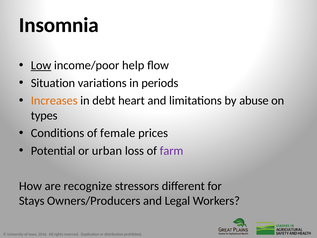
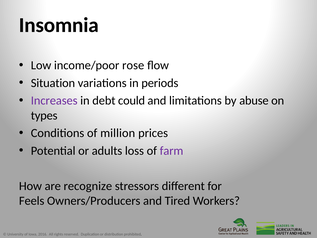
Low underline: present -> none
help: help -> rose
Increases colour: orange -> purple
heart: heart -> could
female: female -> million
urban: urban -> adults
Stays: Stays -> Feels
Legal: Legal -> Tired
